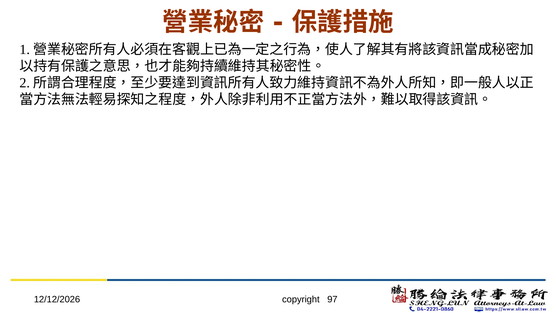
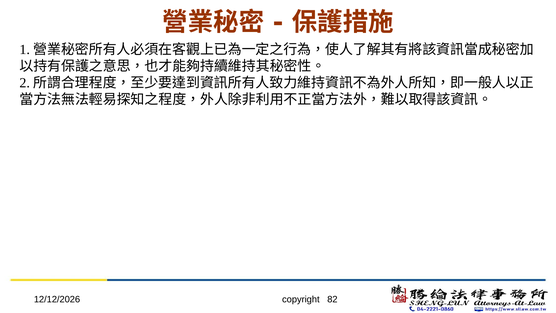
97: 97 -> 82
